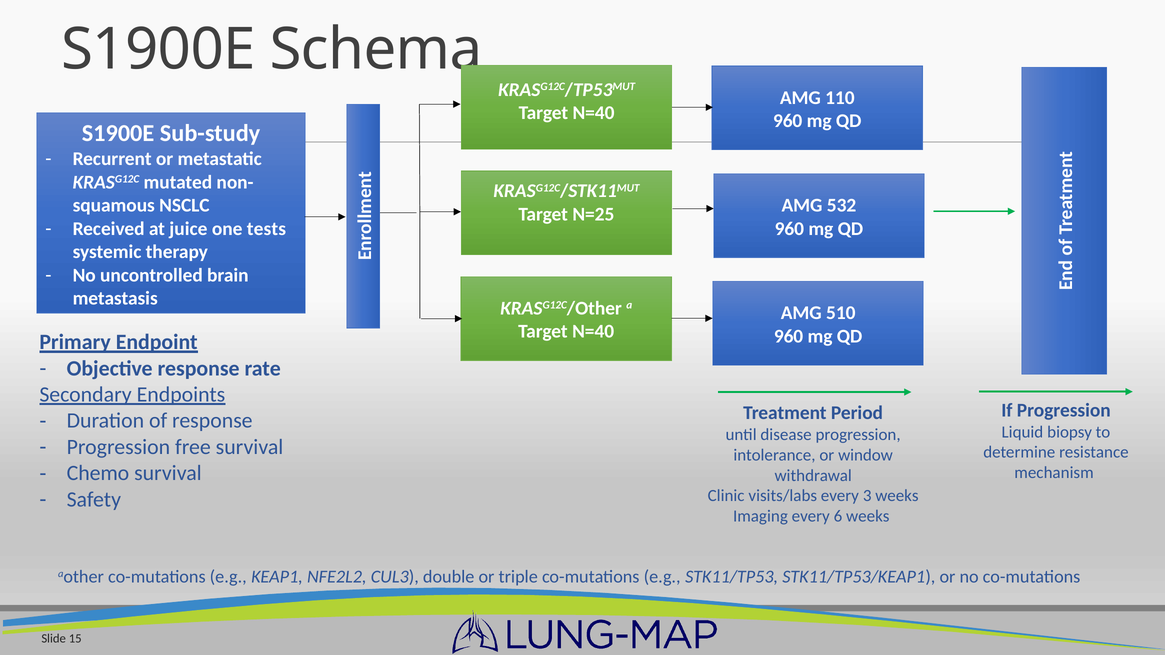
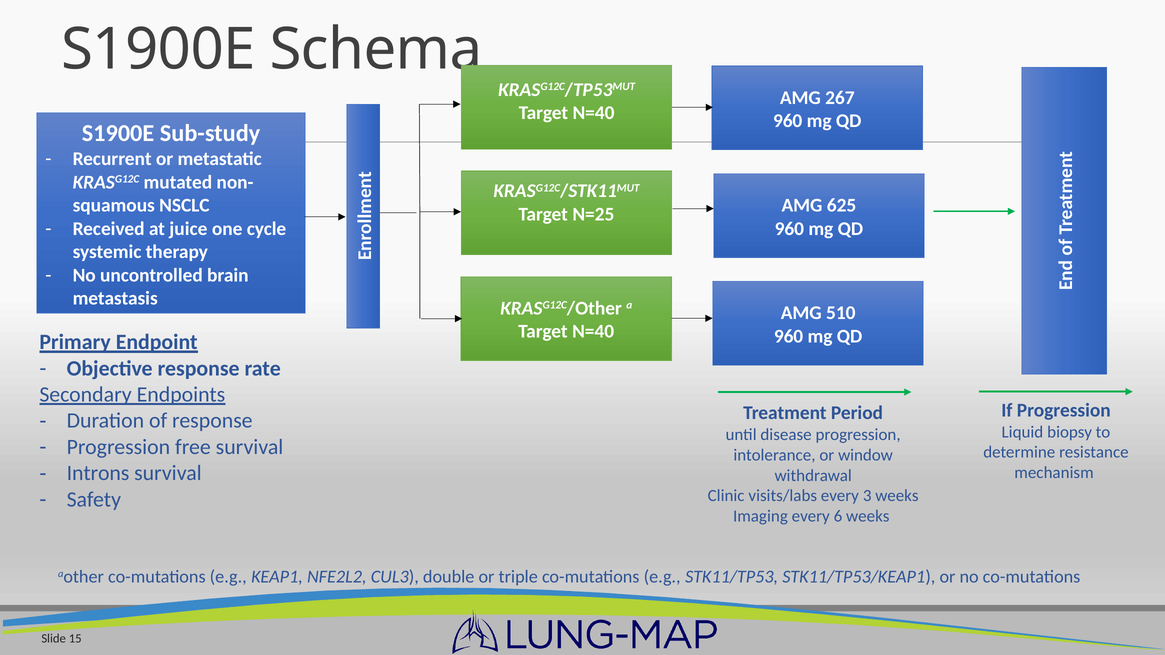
110: 110 -> 267
532: 532 -> 625
tests: tests -> cycle
Chemo: Chemo -> Introns
